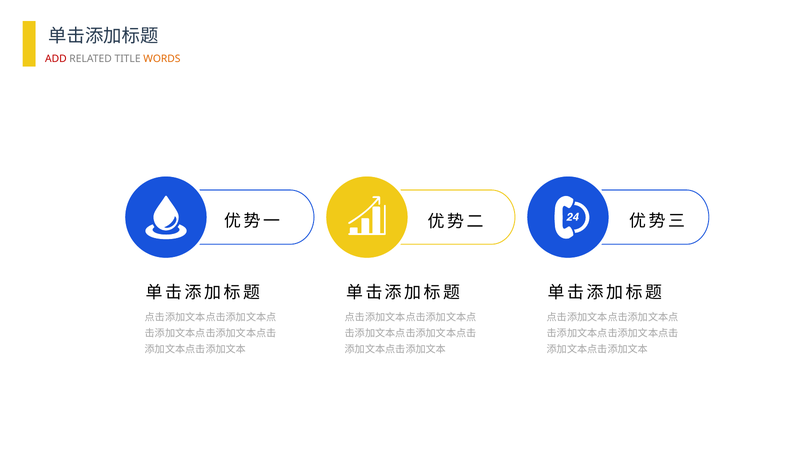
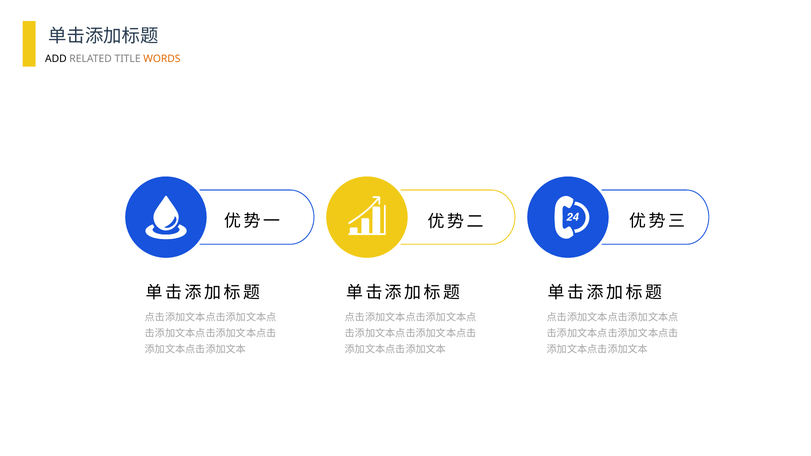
ADD colour: red -> black
